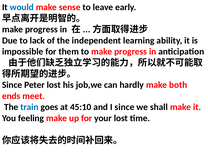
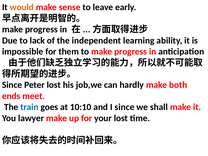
would colour: blue -> orange
45:10: 45:10 -> 10:10
feeling: feeling -> lawyer
